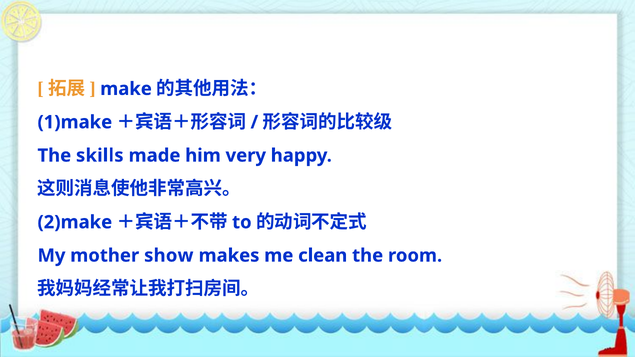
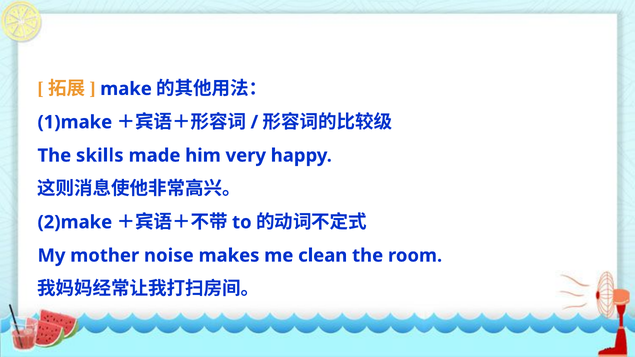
show: show -> noise
